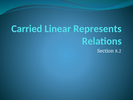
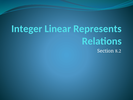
Carried: Carried -> Integer
